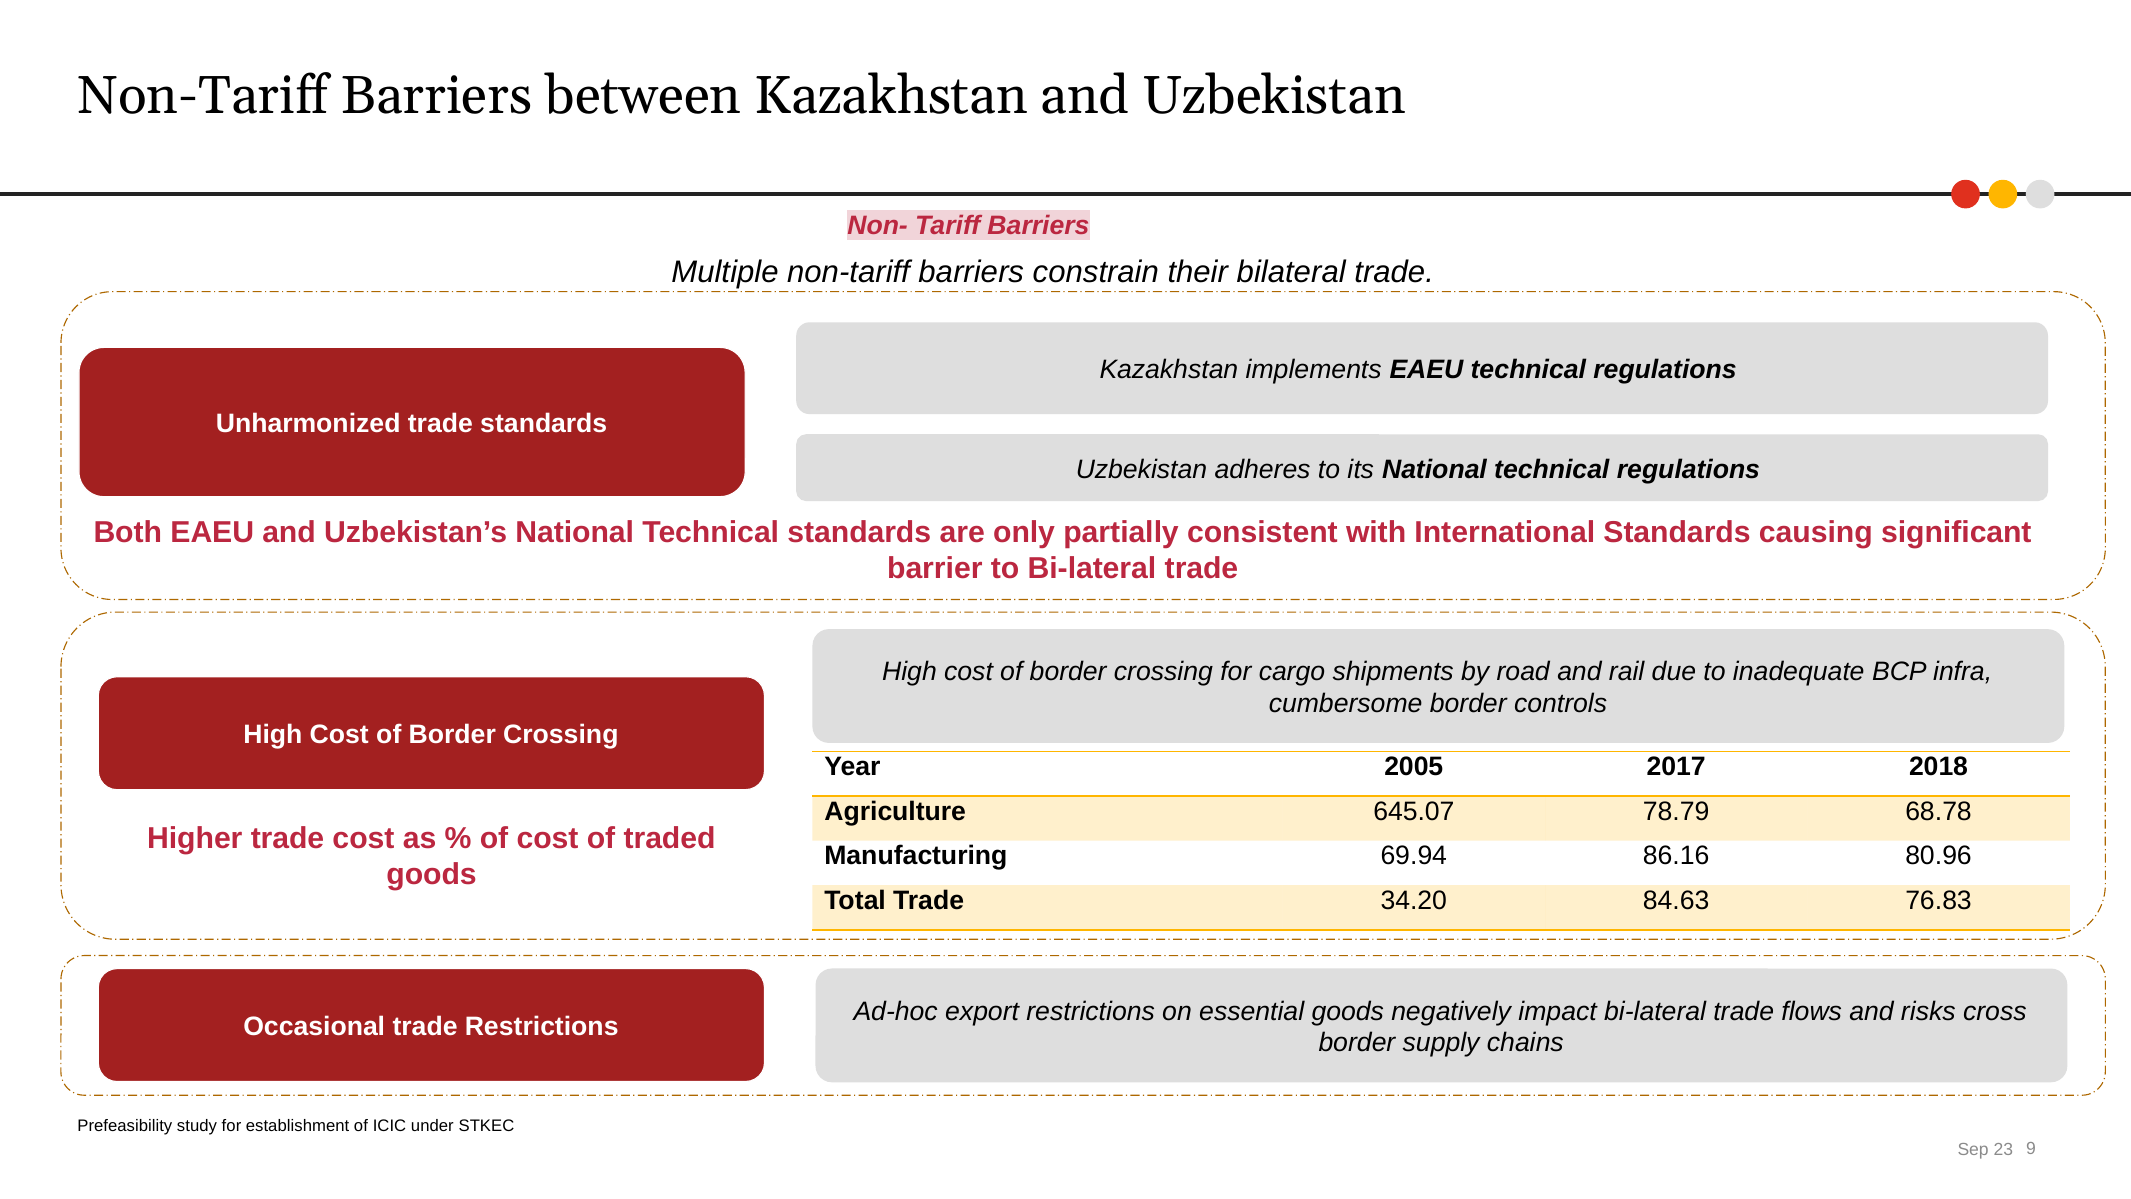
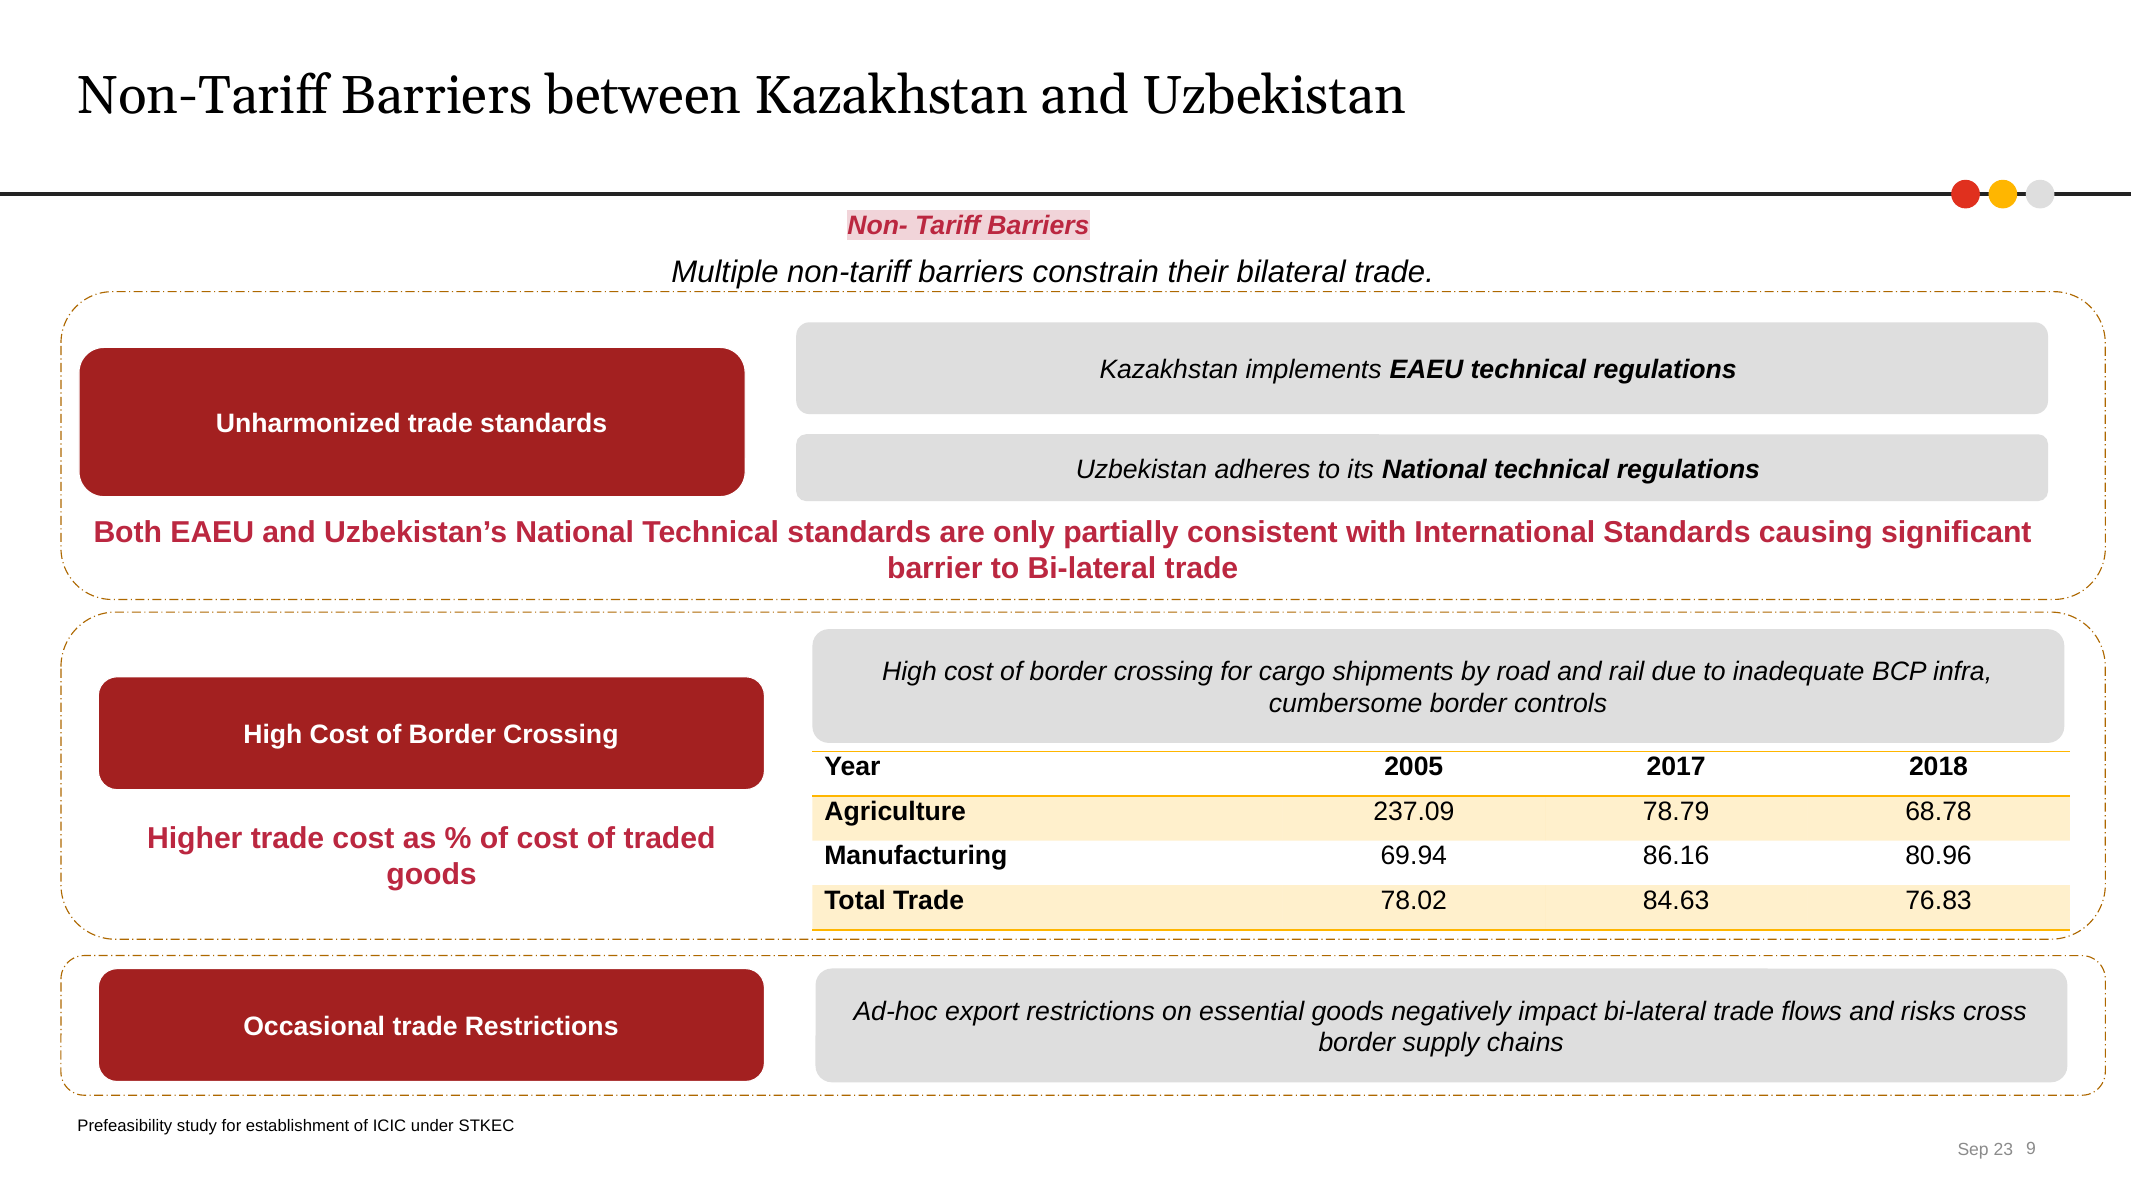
645.07: 645.07 -> 237.09
34.20: 34.20 -> 78.02
